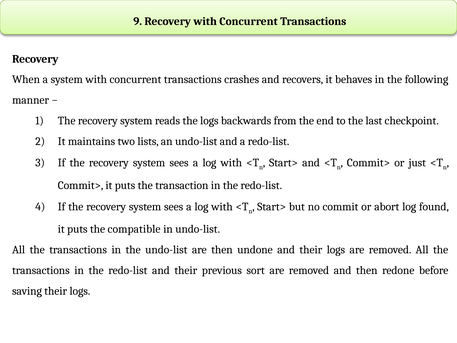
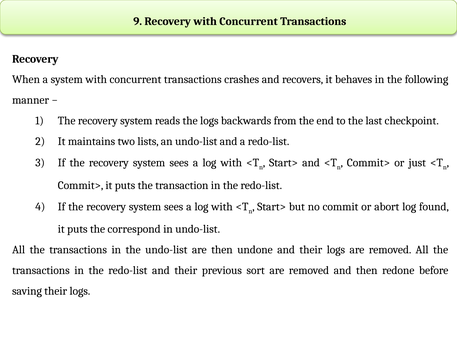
compatible: compatible -> correspond
